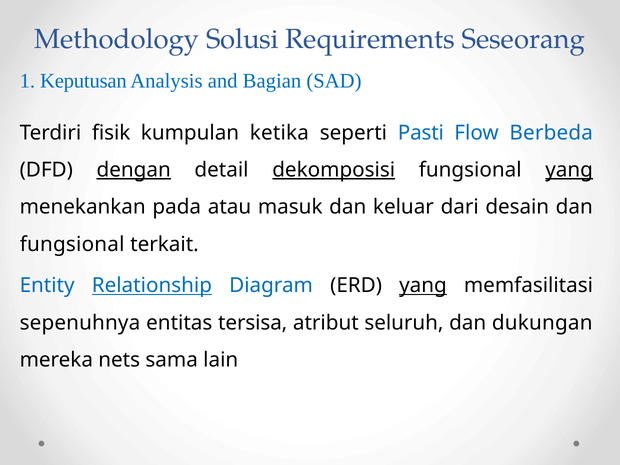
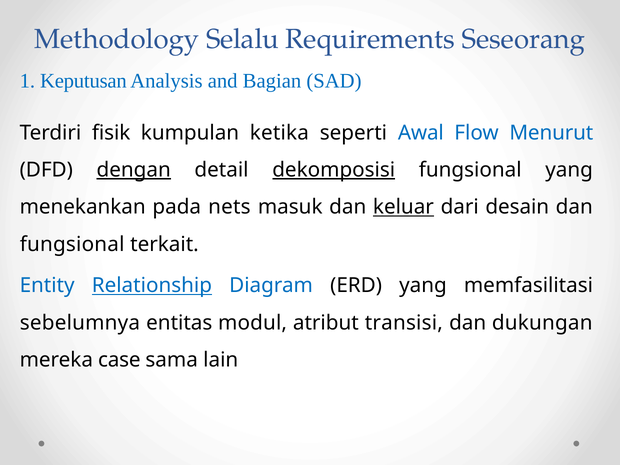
Solusi: Solusi -> Selalu
Pasti: Pasti -> Awal
Berbeda: Berbeda -> Menurut
yang at (569, 170) underline: present -> none
atau: atau -> nets
keluar underline: none -> present
yang at (423, 286) underline: present -> none
sepenuhnya: sepenuhnya -> sebelumnya
tersisa: tersisa -> modul
seluruh: seluruh -> transisi
nets: nets -> case
